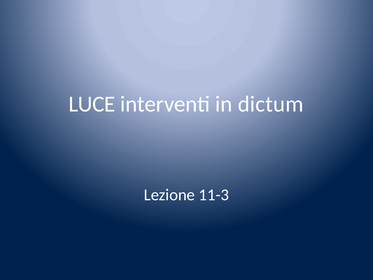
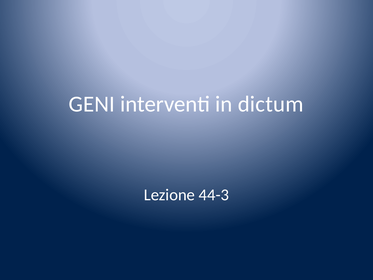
LUCE: LUCE -> GENI
11-3: 11-3 -> 44-3
